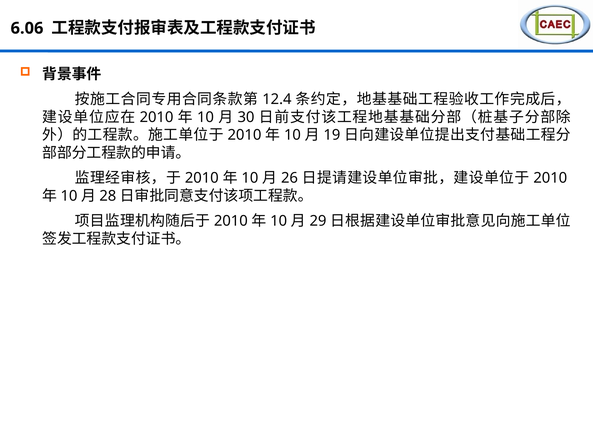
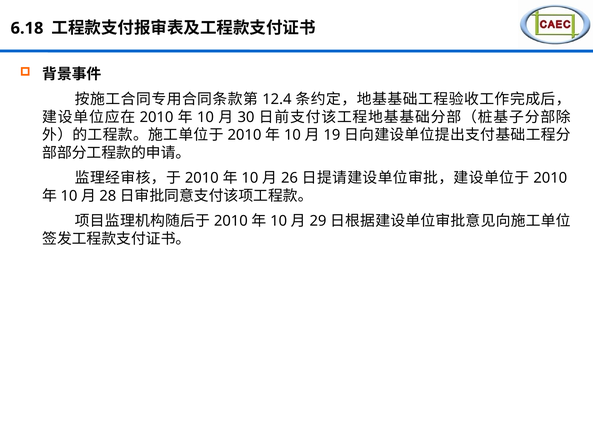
6.06: 6.06 -> 6.18
